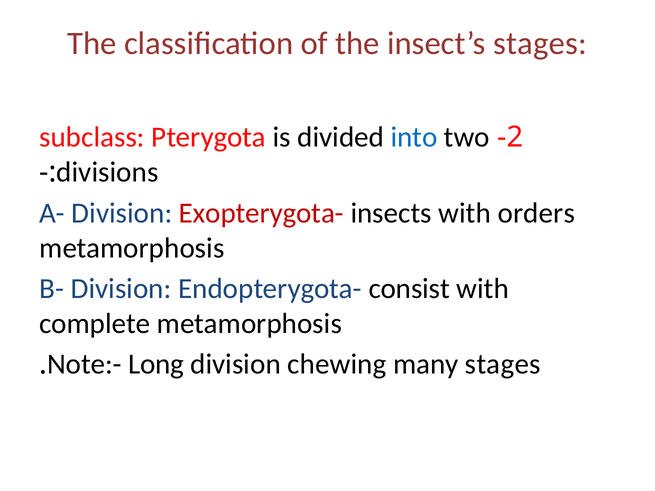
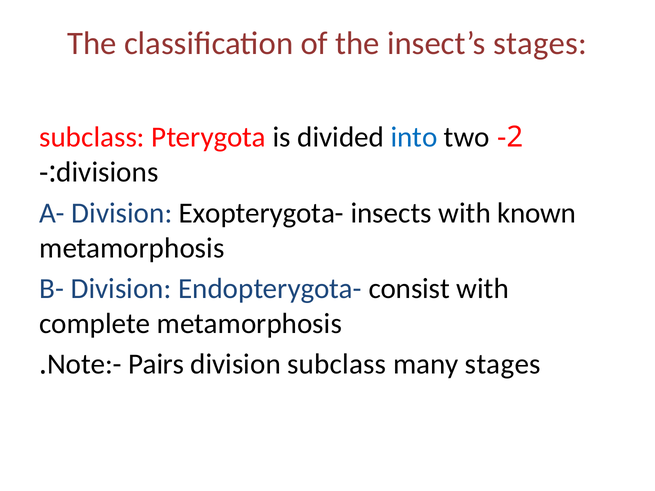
Exopterygota- colour: red -> black
orders: orders -> known
Long: Long -> Pairs
division chewing: chewing -> subclass
